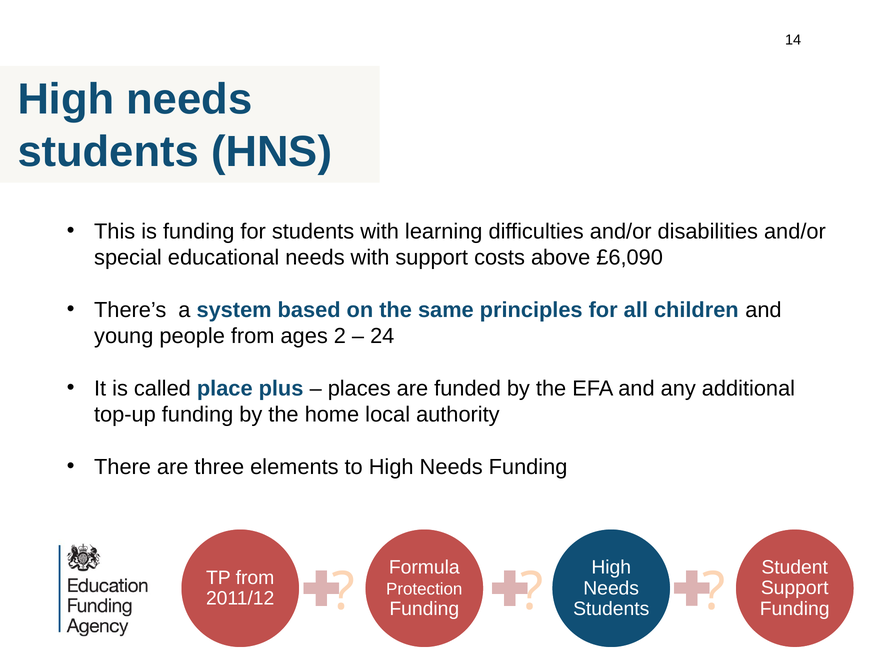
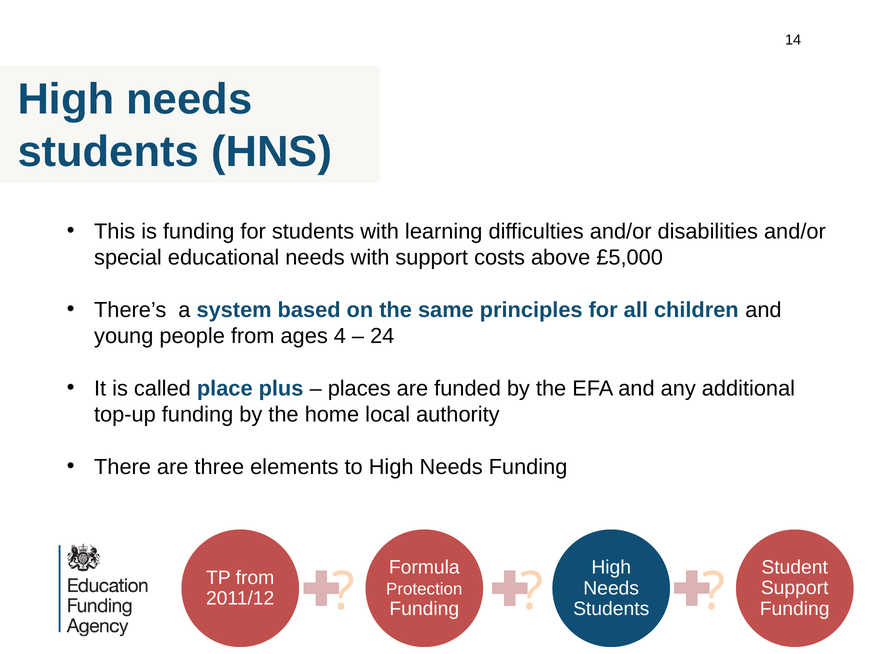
£6,090: £6,090 -> £5,000
2: 2 -> 4
